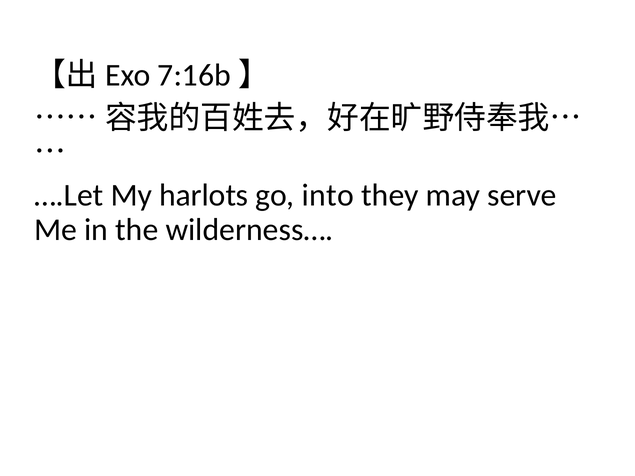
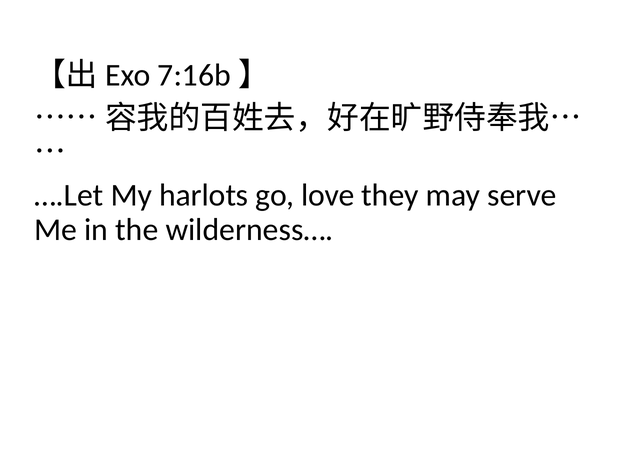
into: into -> love
